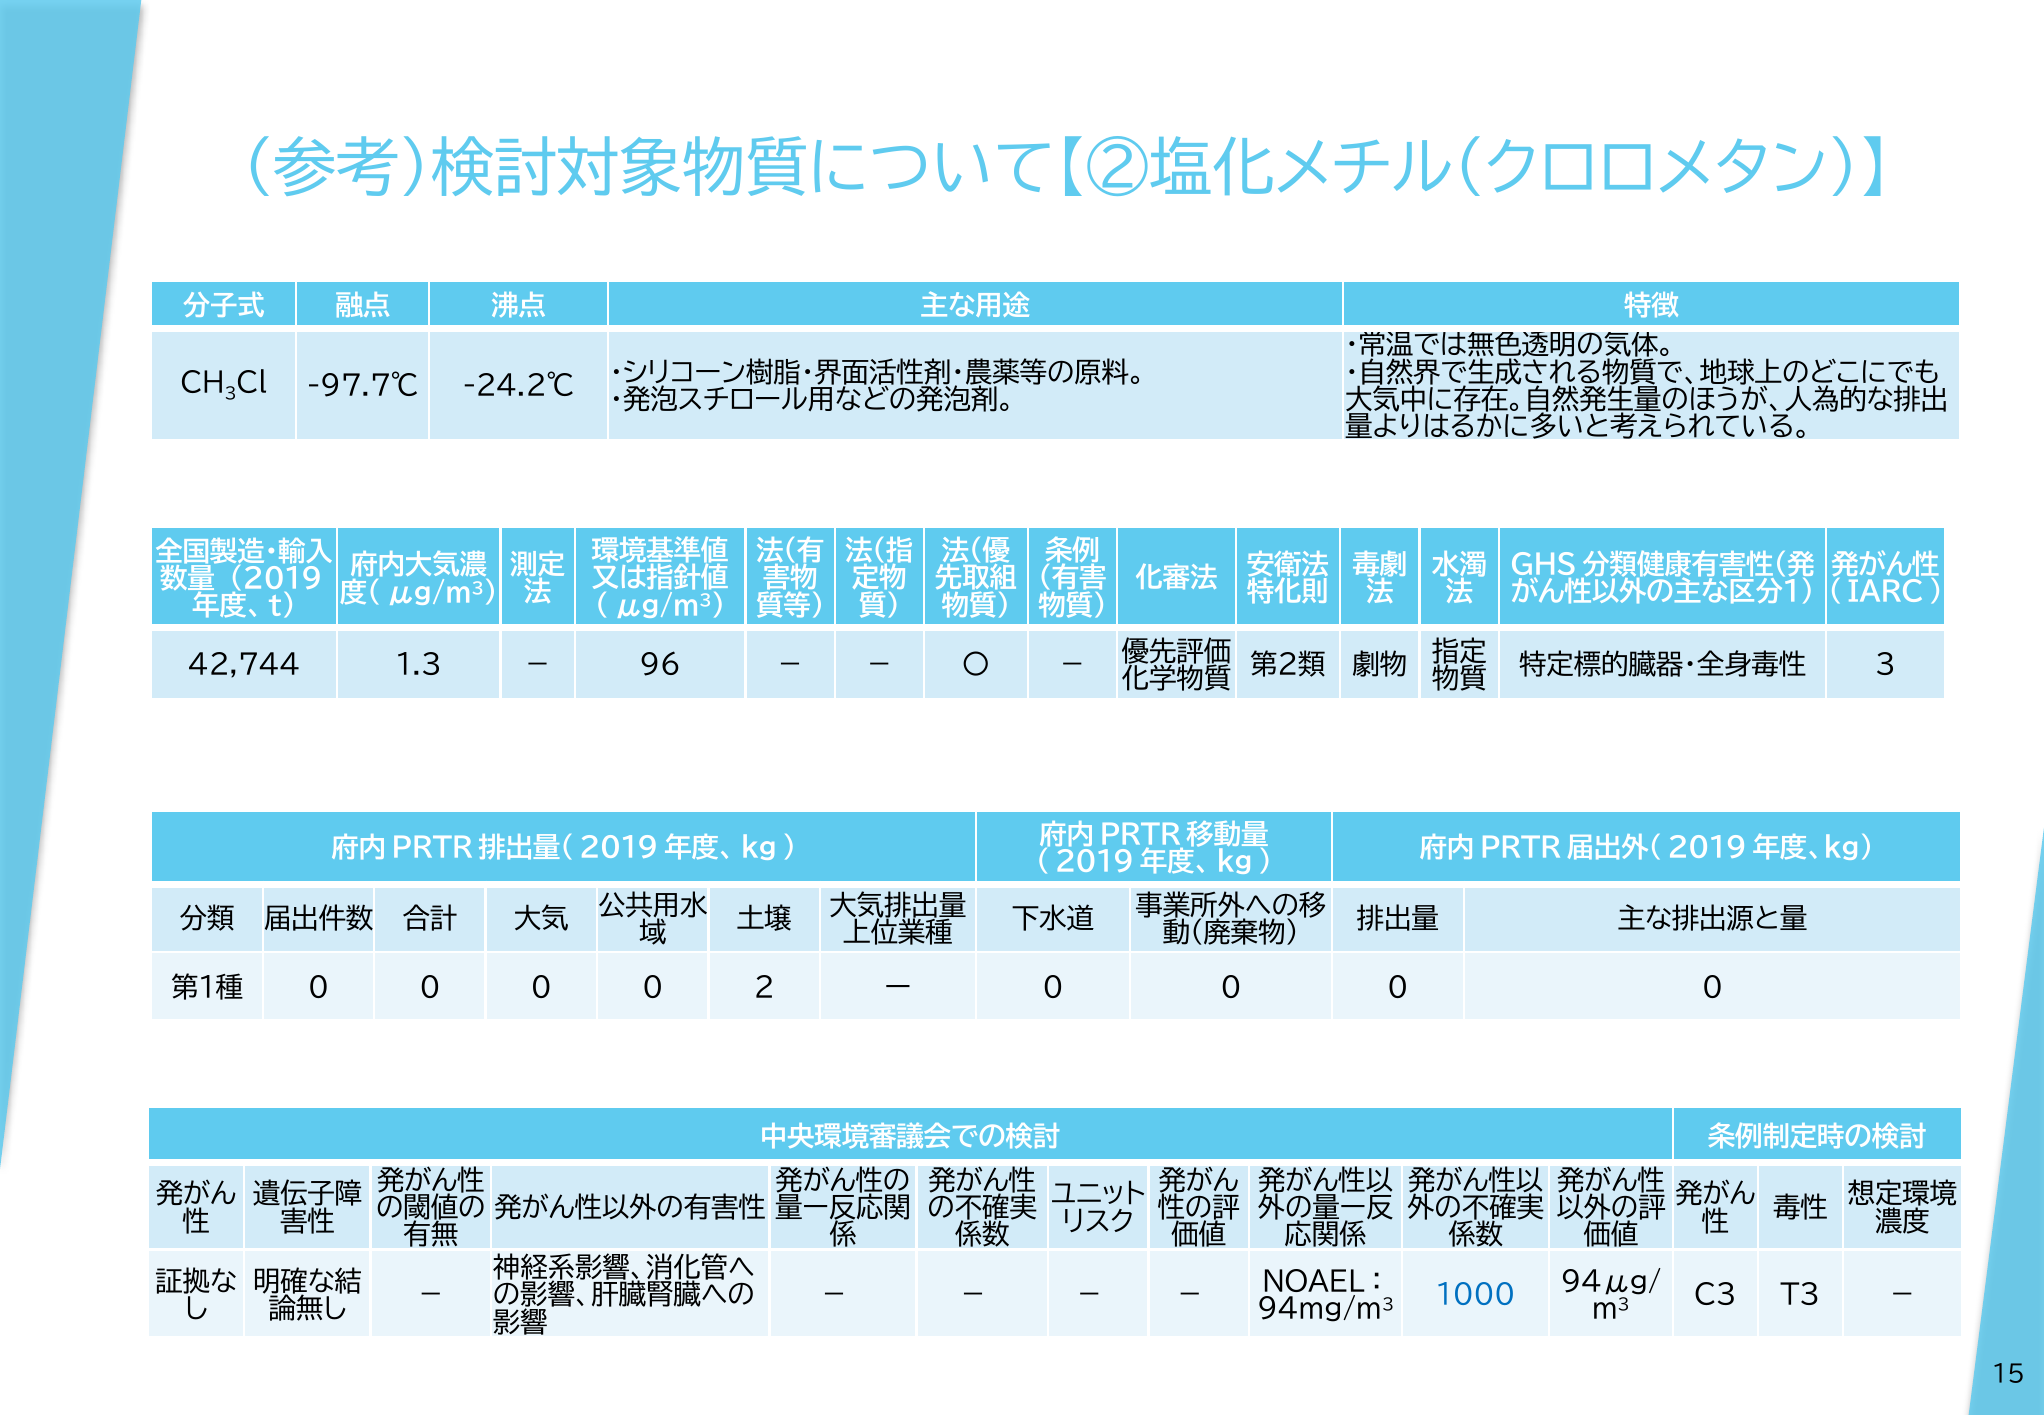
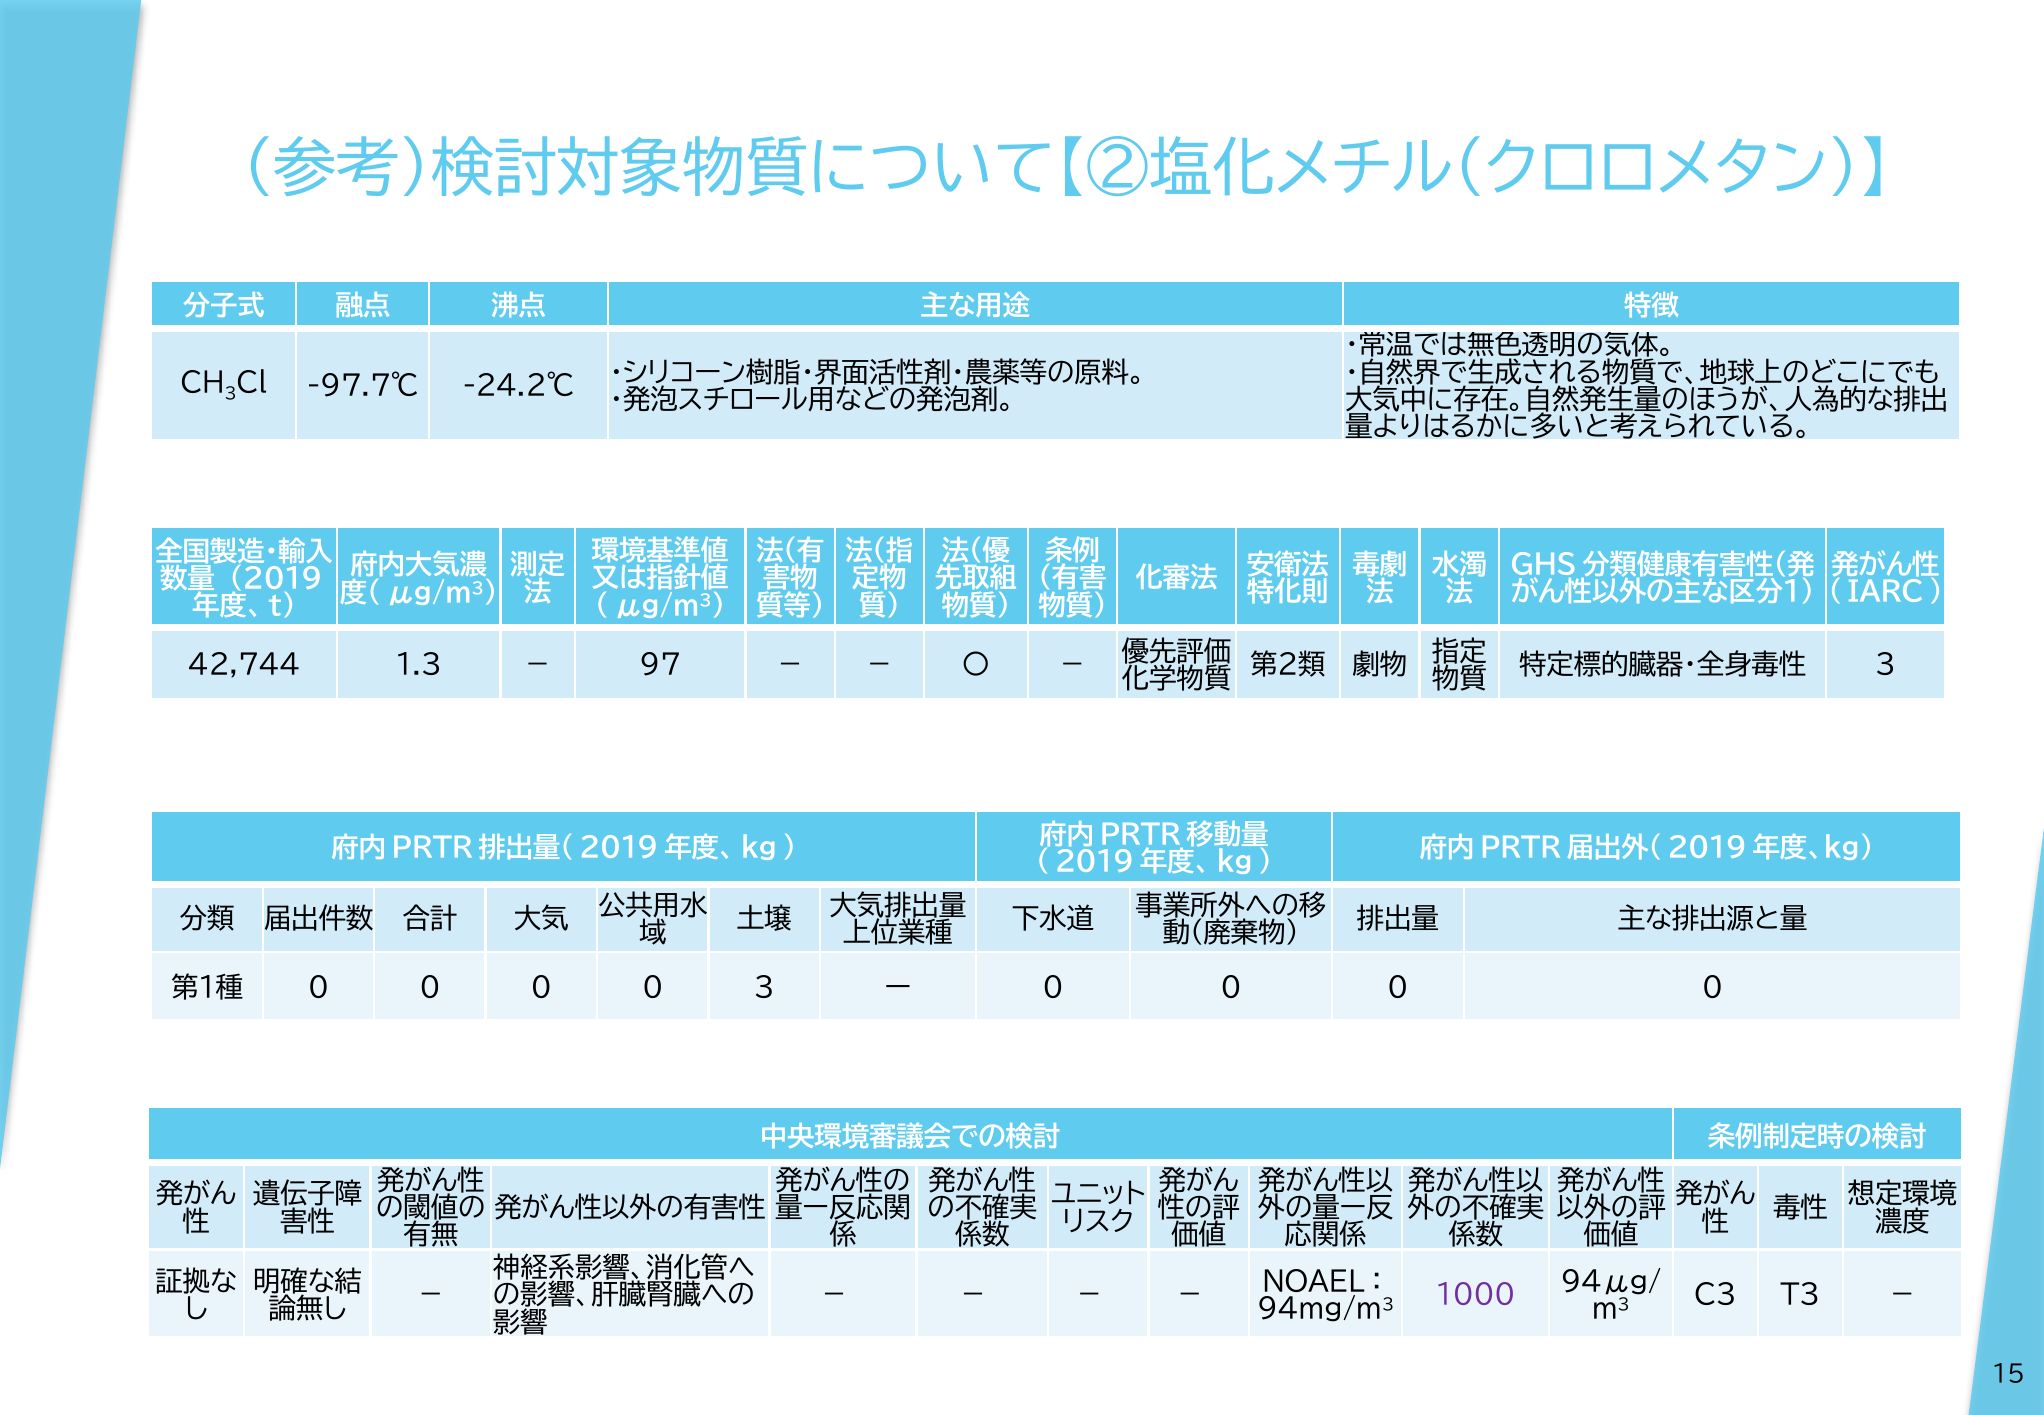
96: 96 -> 97
0 2: 2 -> 3
1000 colour: blue -> purple
